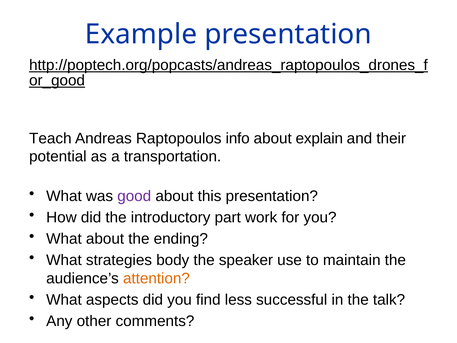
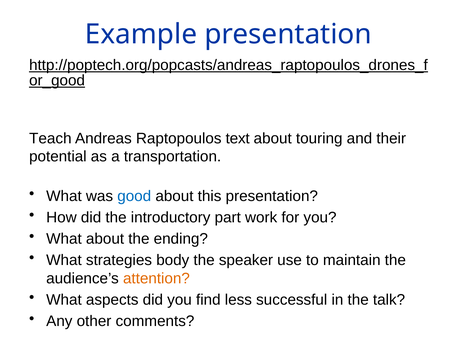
info: info -> text
explain: explain -> touring
good colour: purple -> blue
